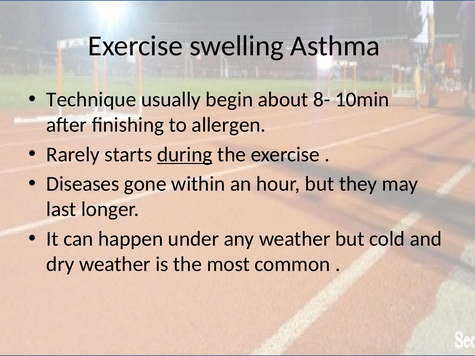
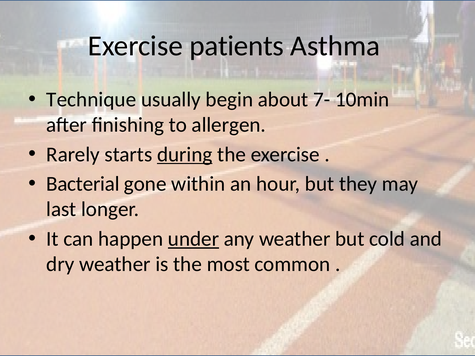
swelling: swelling -> patients
8-: 8- -> 7-
Diseases: Diseases -> Bacterial
under underline: none -> present
